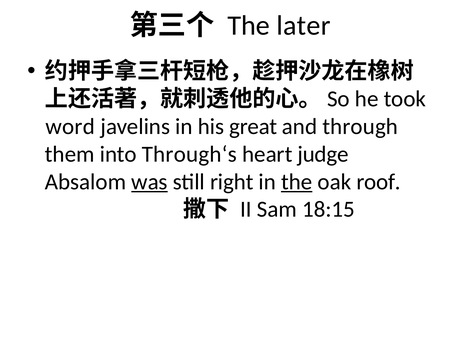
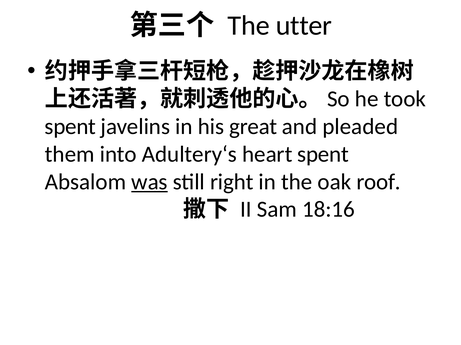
later: later -> utter
word at (70, 127): word -> spent
through: through -> pleaded
Through‘s: Through‘s -> Adultery‘s
heart judge: judge -> spent
the at (297, 182) underline: present -> none
18:15: 18:15 -> 18:16
